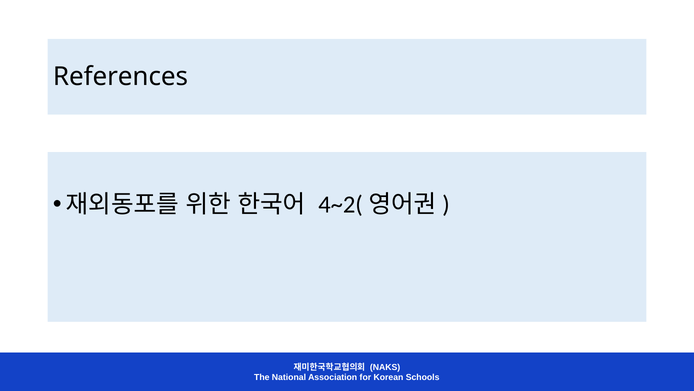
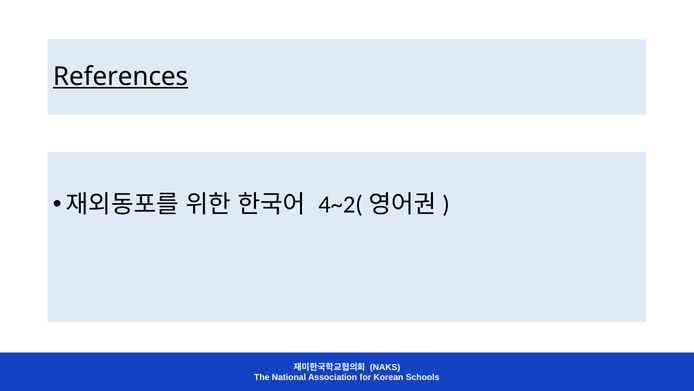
References underline: none -> present
